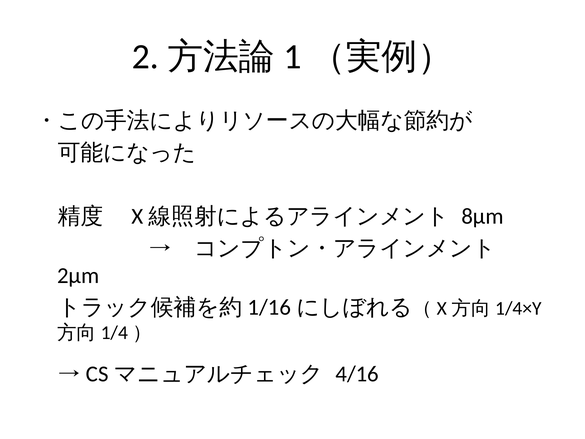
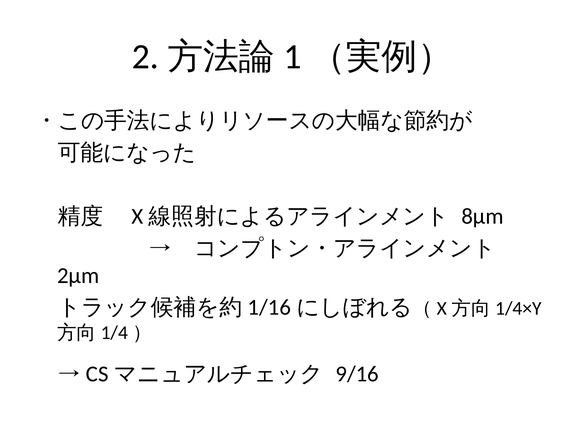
4/16: 4/16 -> 9/16
